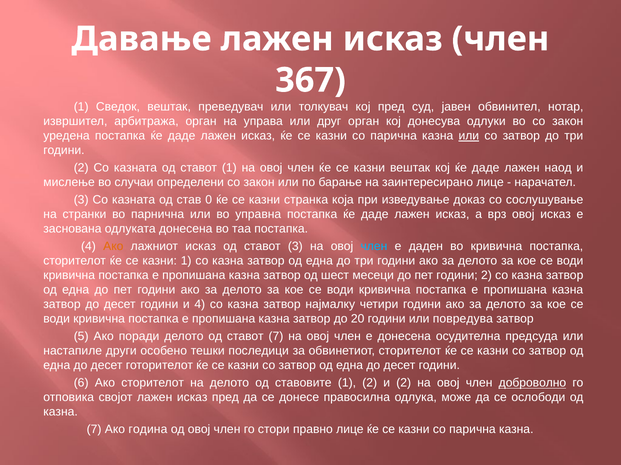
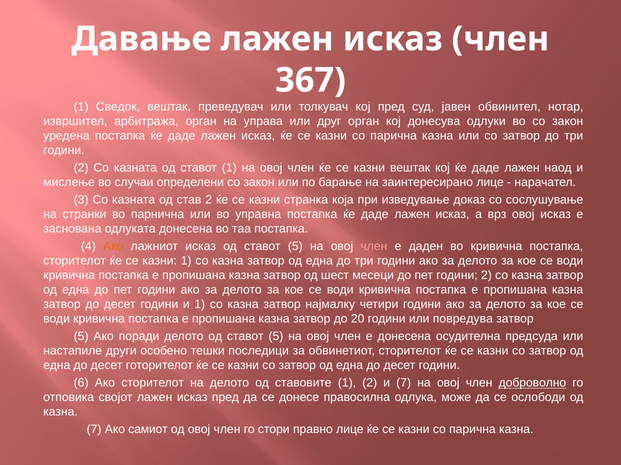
или at (469, 136) underline: present -> none
став 0: 0 -> 2
исказ од ставот 3: 3 -> 5
член at (374, 247) colour: light blue -> pink
и 4: 4 -> 1
делото од ставот 7: 7 -> 5
и 2: 2 -> 7
година: година -> самиот
